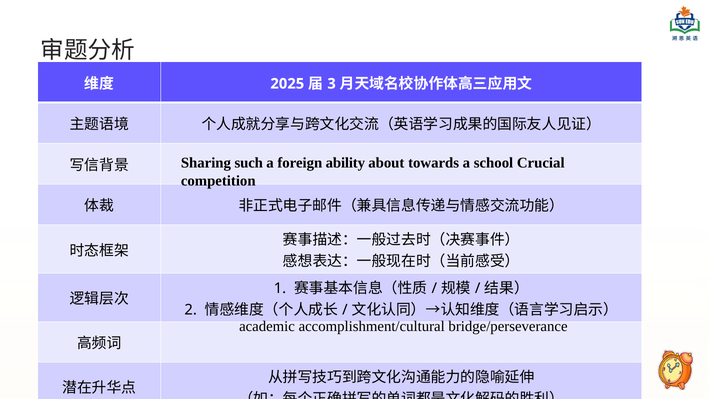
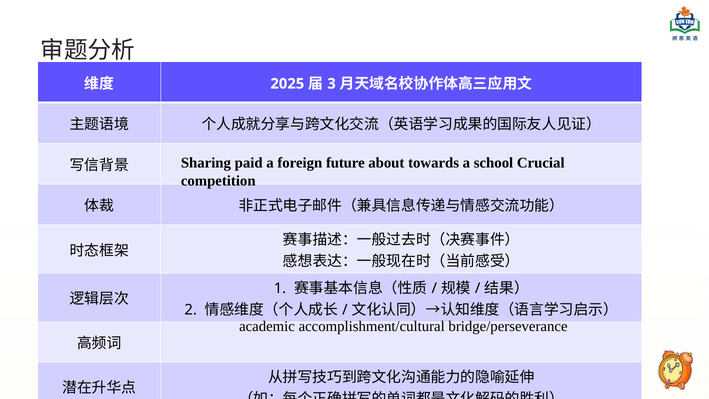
such: such -> paid
ability: ability -> future
